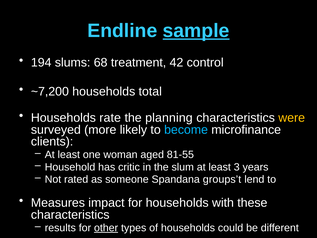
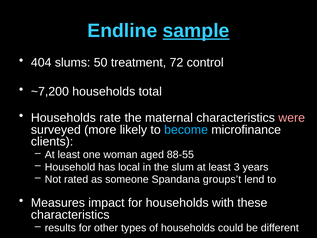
194: 194 -> 404
68: 68 -> 50
42: 42 -> 72
planning: planning -> maternal
were colour: yellow -> pink
81-55: 81-55 -> 88-55
critic: critic -> local
other underline: present -> none
